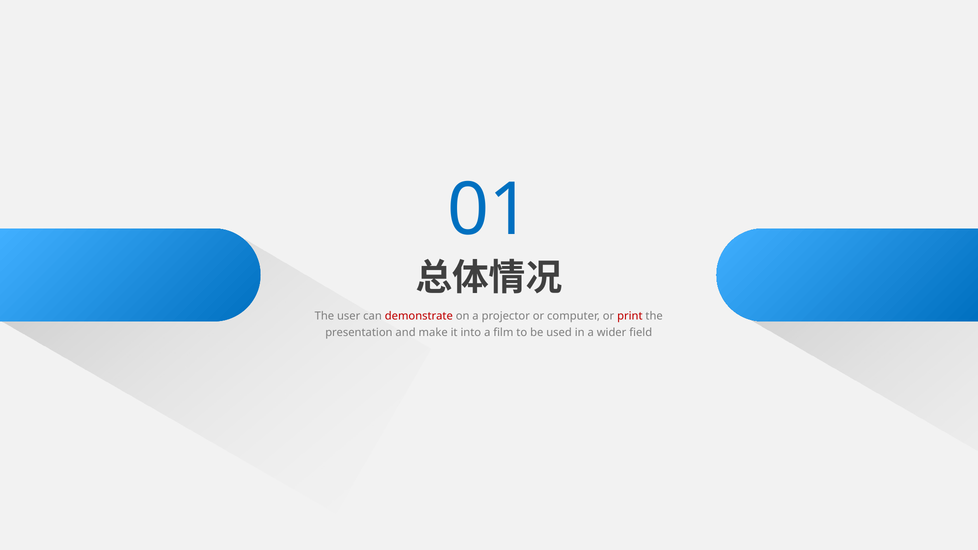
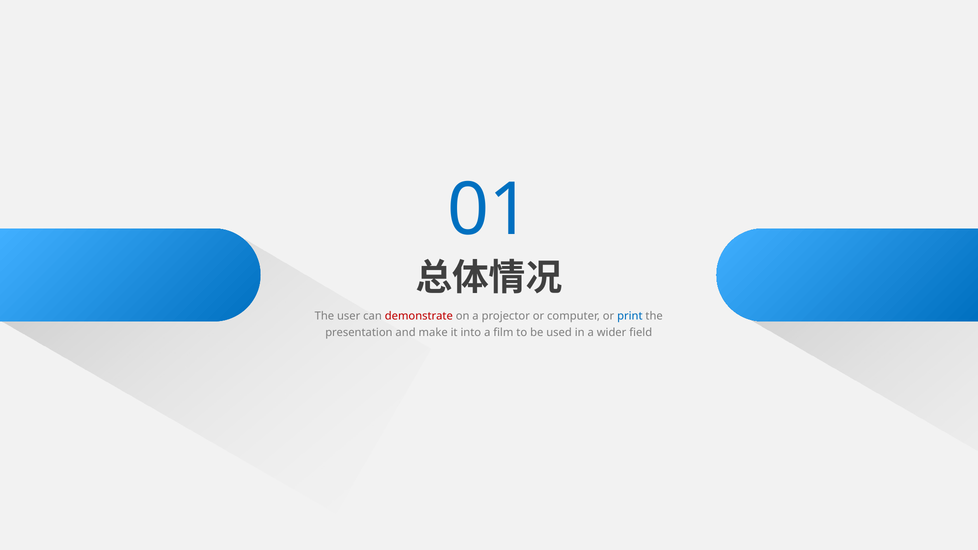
print colour: red -> blue
